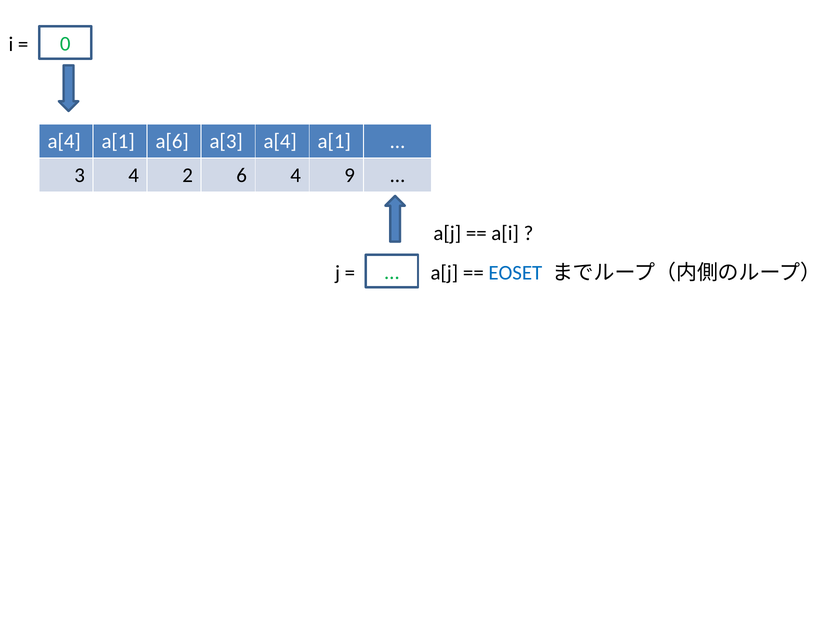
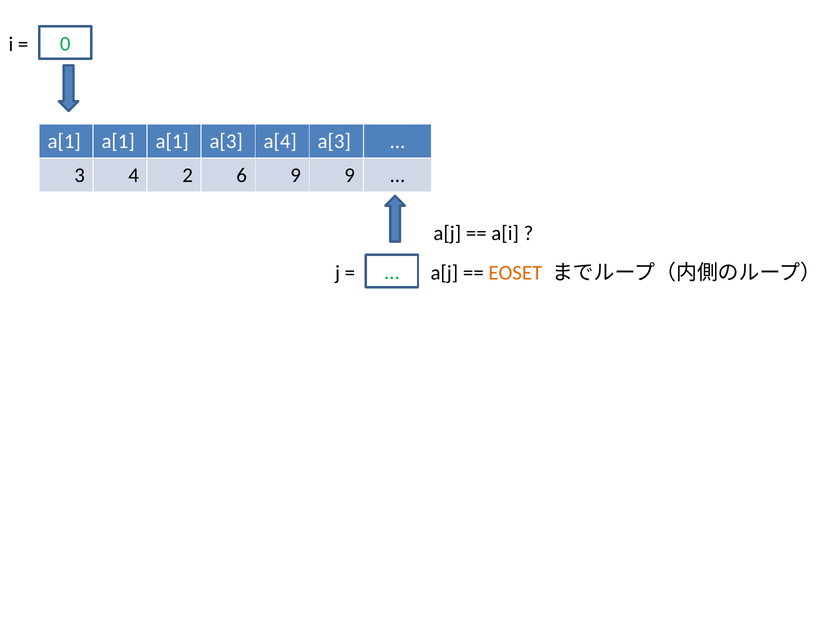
a[4 at (64, 141): a[4 -> a[1
a[6 at (172, 141): a[6 -> a[1
a[3 a[4 a[1: a[1 -> a[3
6 4: 4 -> 9
EOSET colour: blue -> orange
